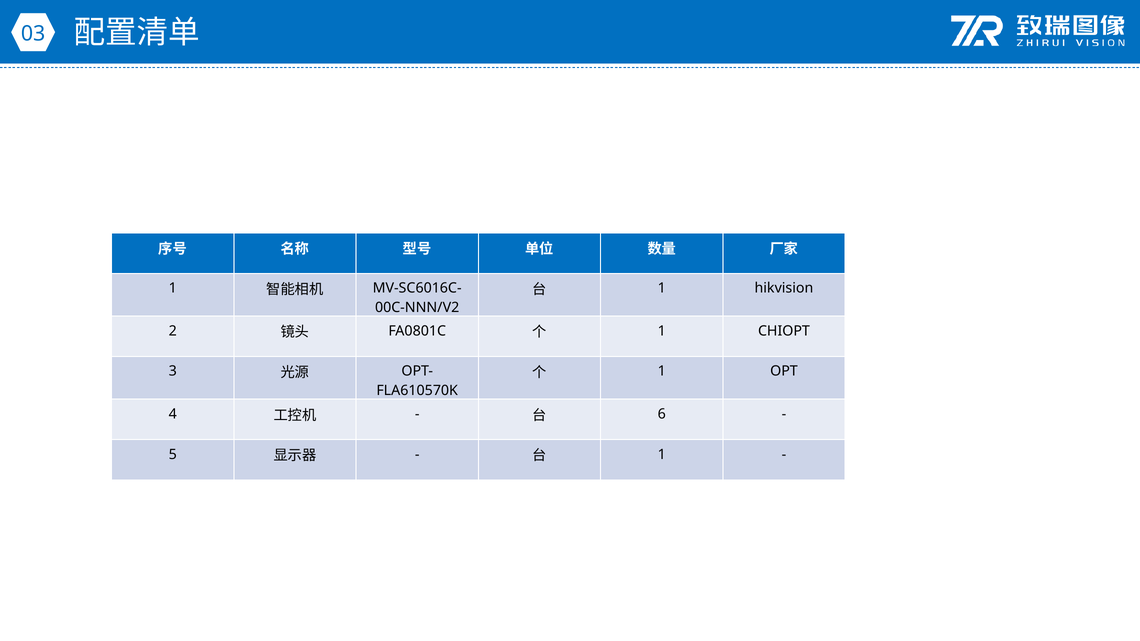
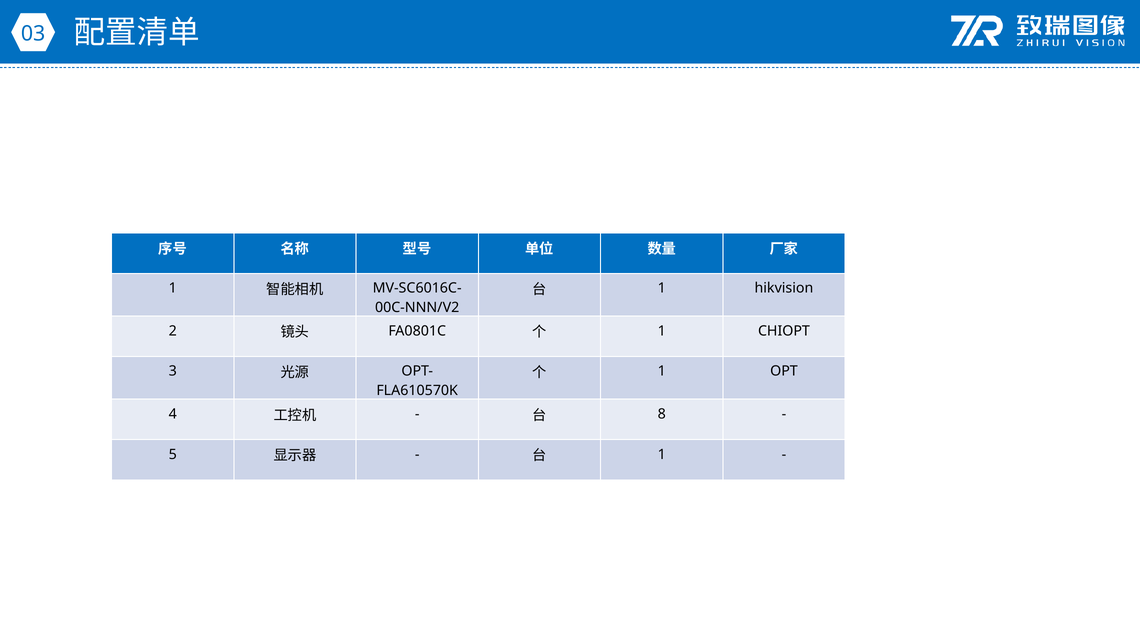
6: 6 -> 8
